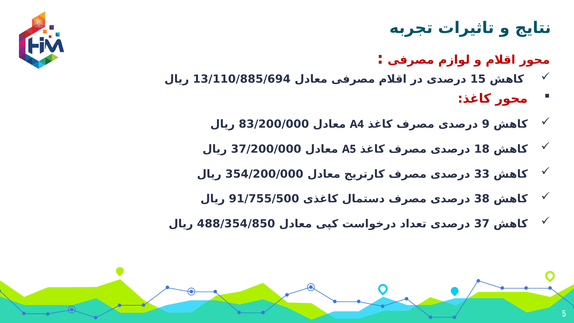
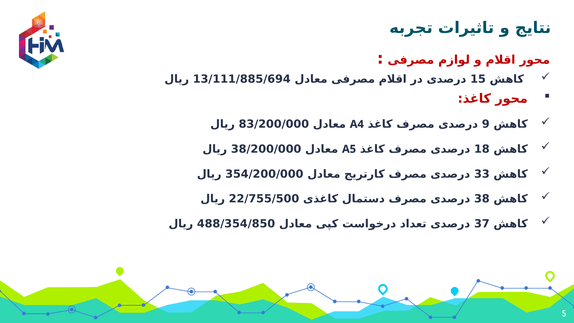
13/110/885/694: 13/110/885/694 -> 13/111/885/694
37/200/000: 37/200/000 -> 38/200/000
91/755/500: 91/755/500 -> 22/755/500
